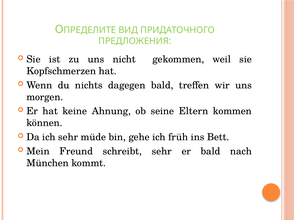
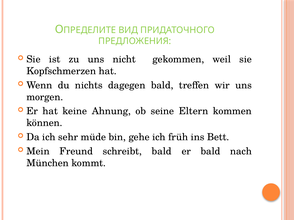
schreibt sehr: sehr -> bald
